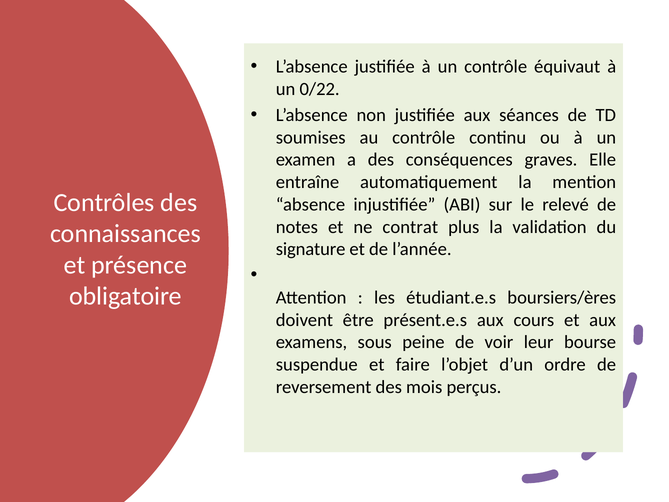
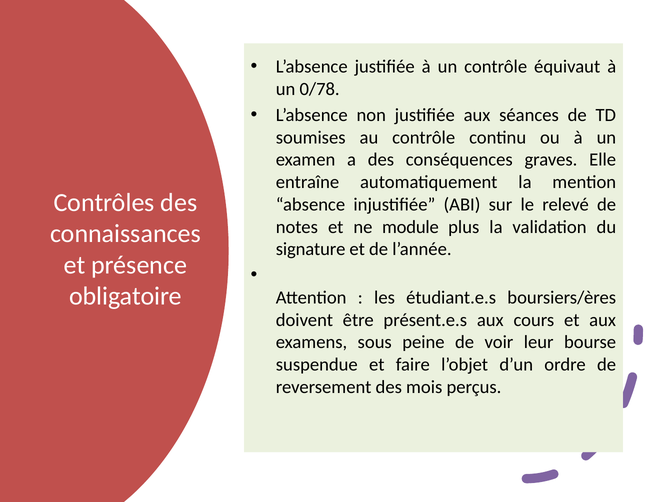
0/22: 0/22 -> 0/78
contrat: contrat -> module
